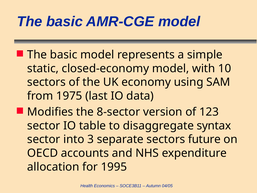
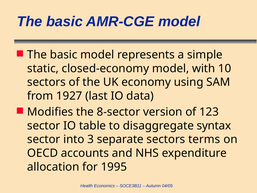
1975: 1975 -> 1927
future: future -> terms
